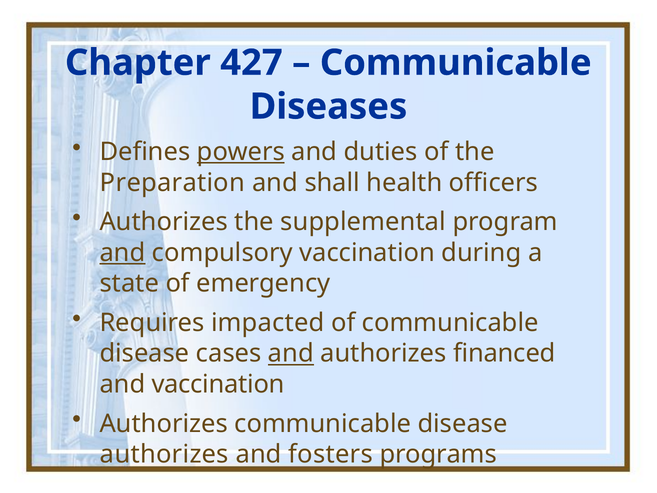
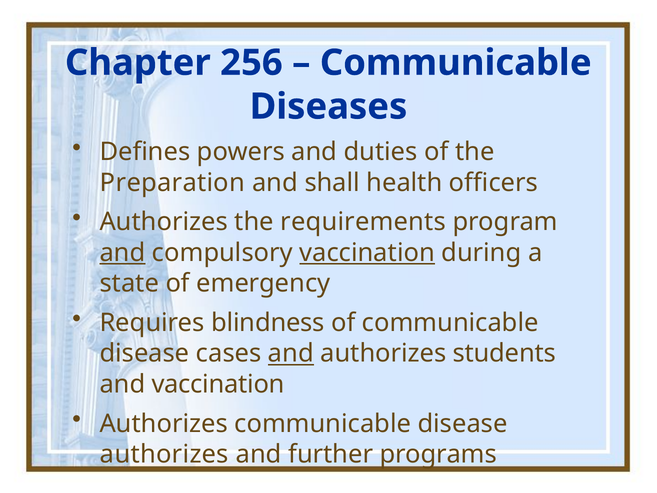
427: 427 -> 256
powers underline: present -> none
supplemental: supplemental -> requirements
vaccination at (367, 253) underline: none -> present
impacted: impacted -> blindness
financed: financed -> students
fosters: fosters -> further
